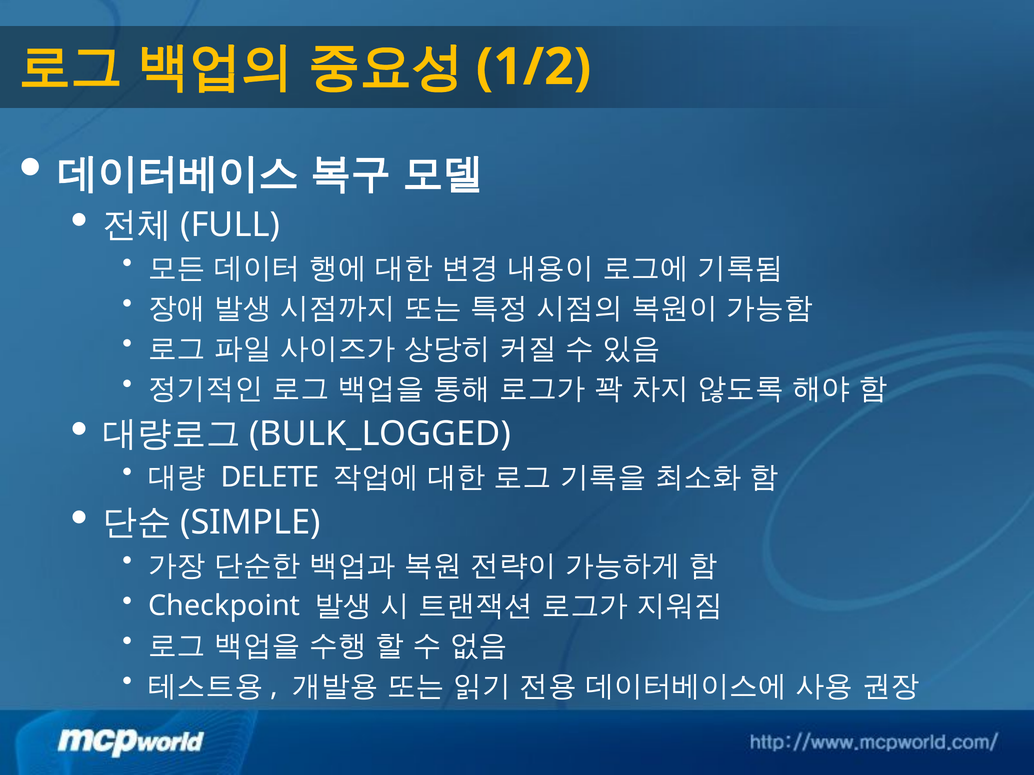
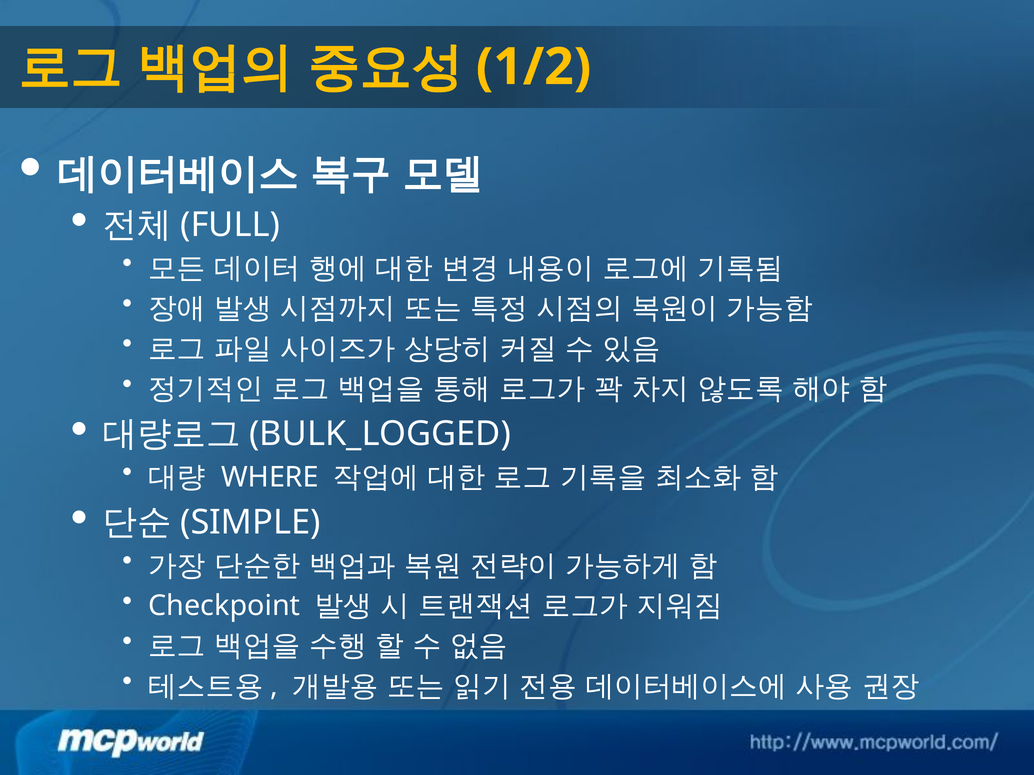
DELETE: DELETE -> WHERE
